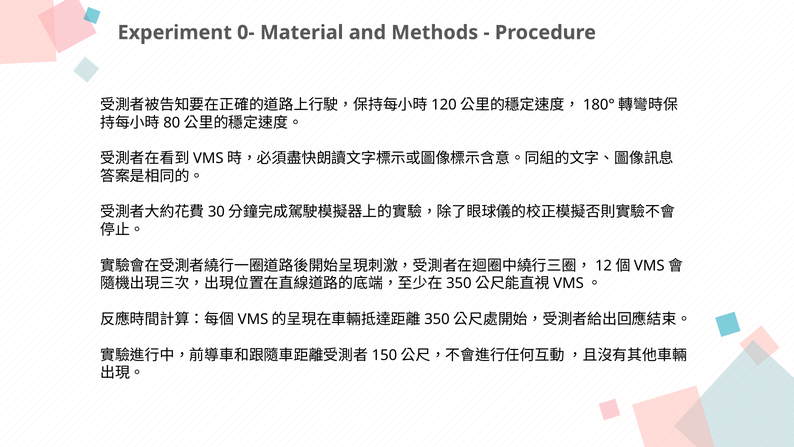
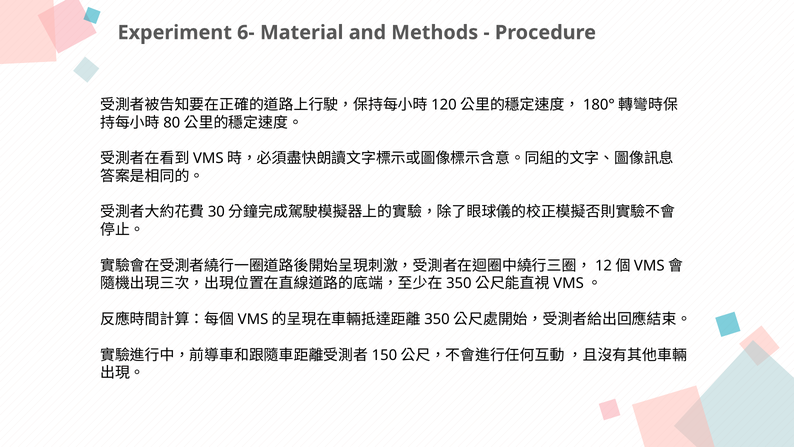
0-: 0- -> 6-
